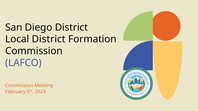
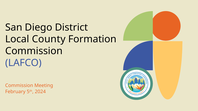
Local District: District -> County
